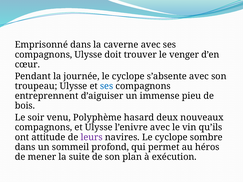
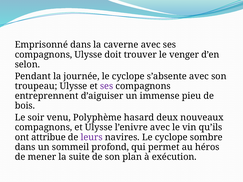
cœur: cœur -> selon
ses at (107, 86) colour: blue -> purple
attitude: attitude -> attribue
